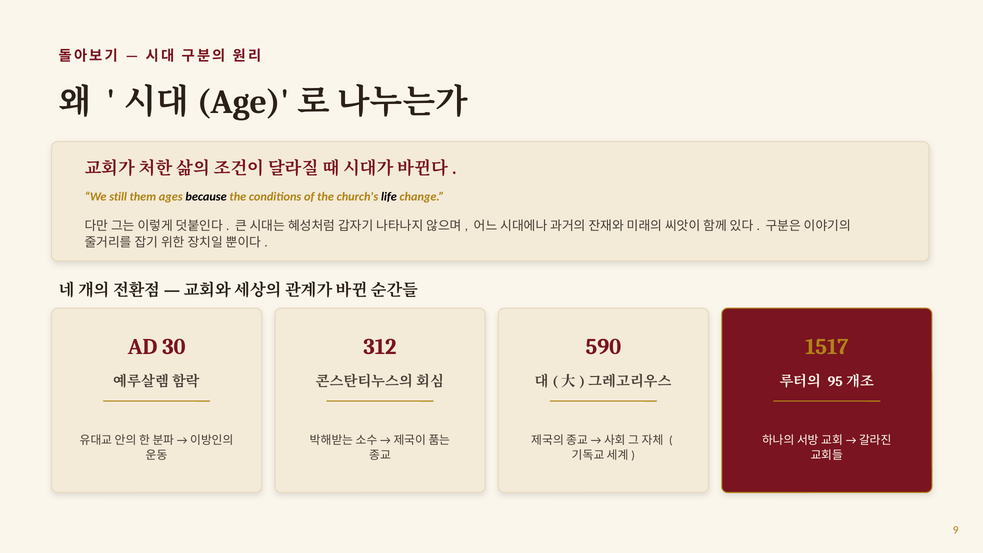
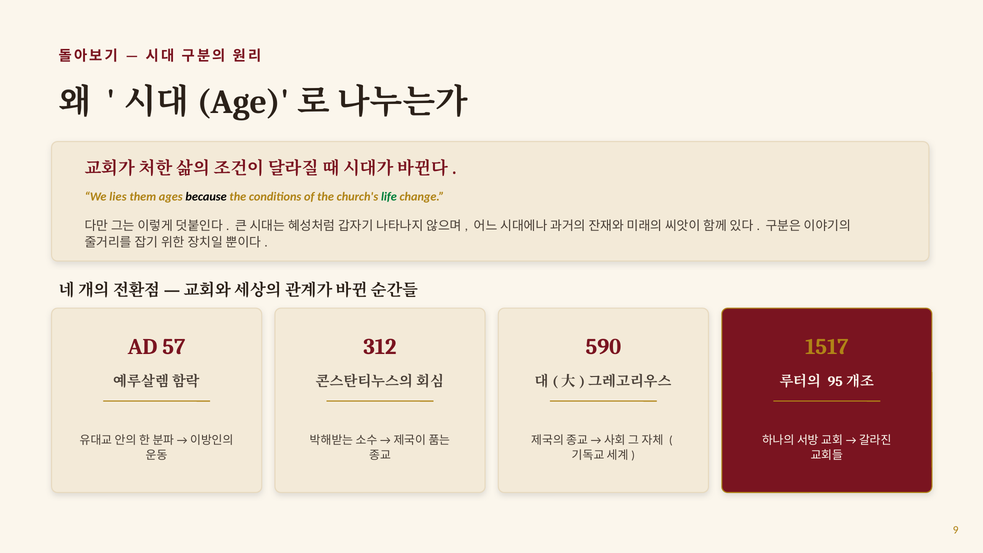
still: still -> lies
life colour: black -> green
30: 30 -> 57
